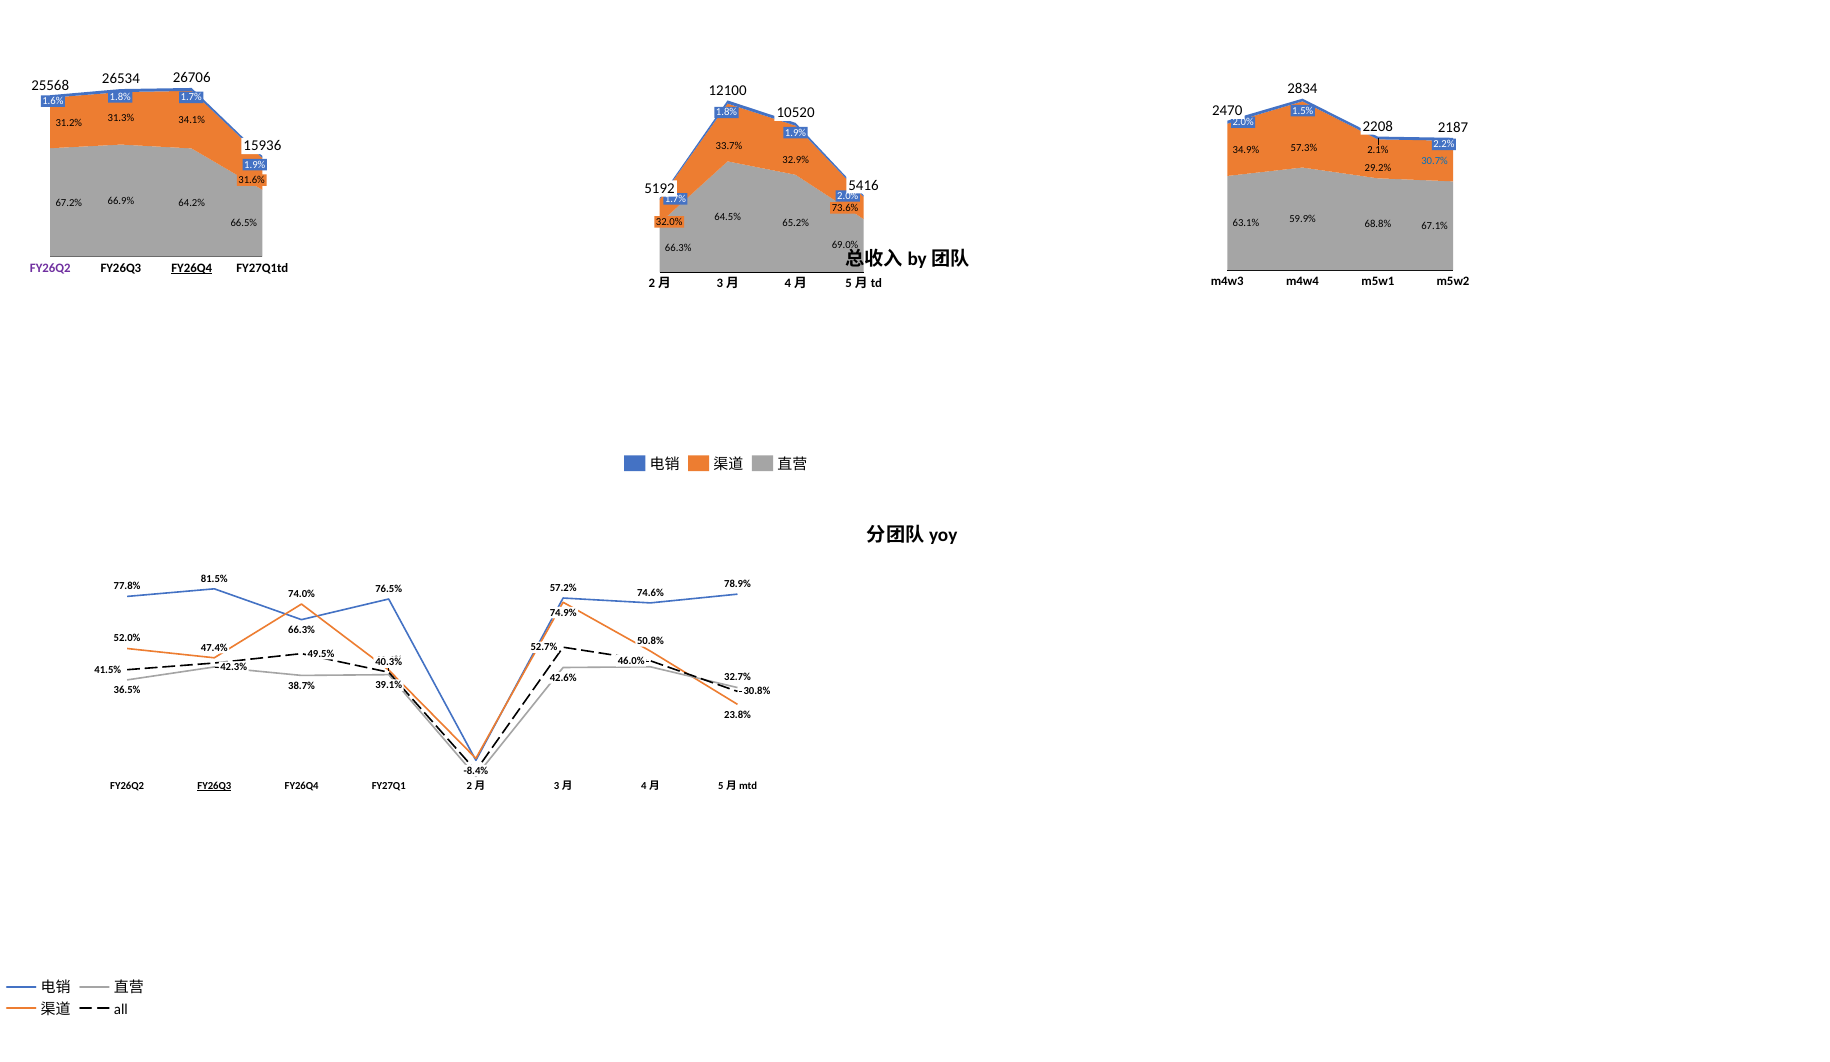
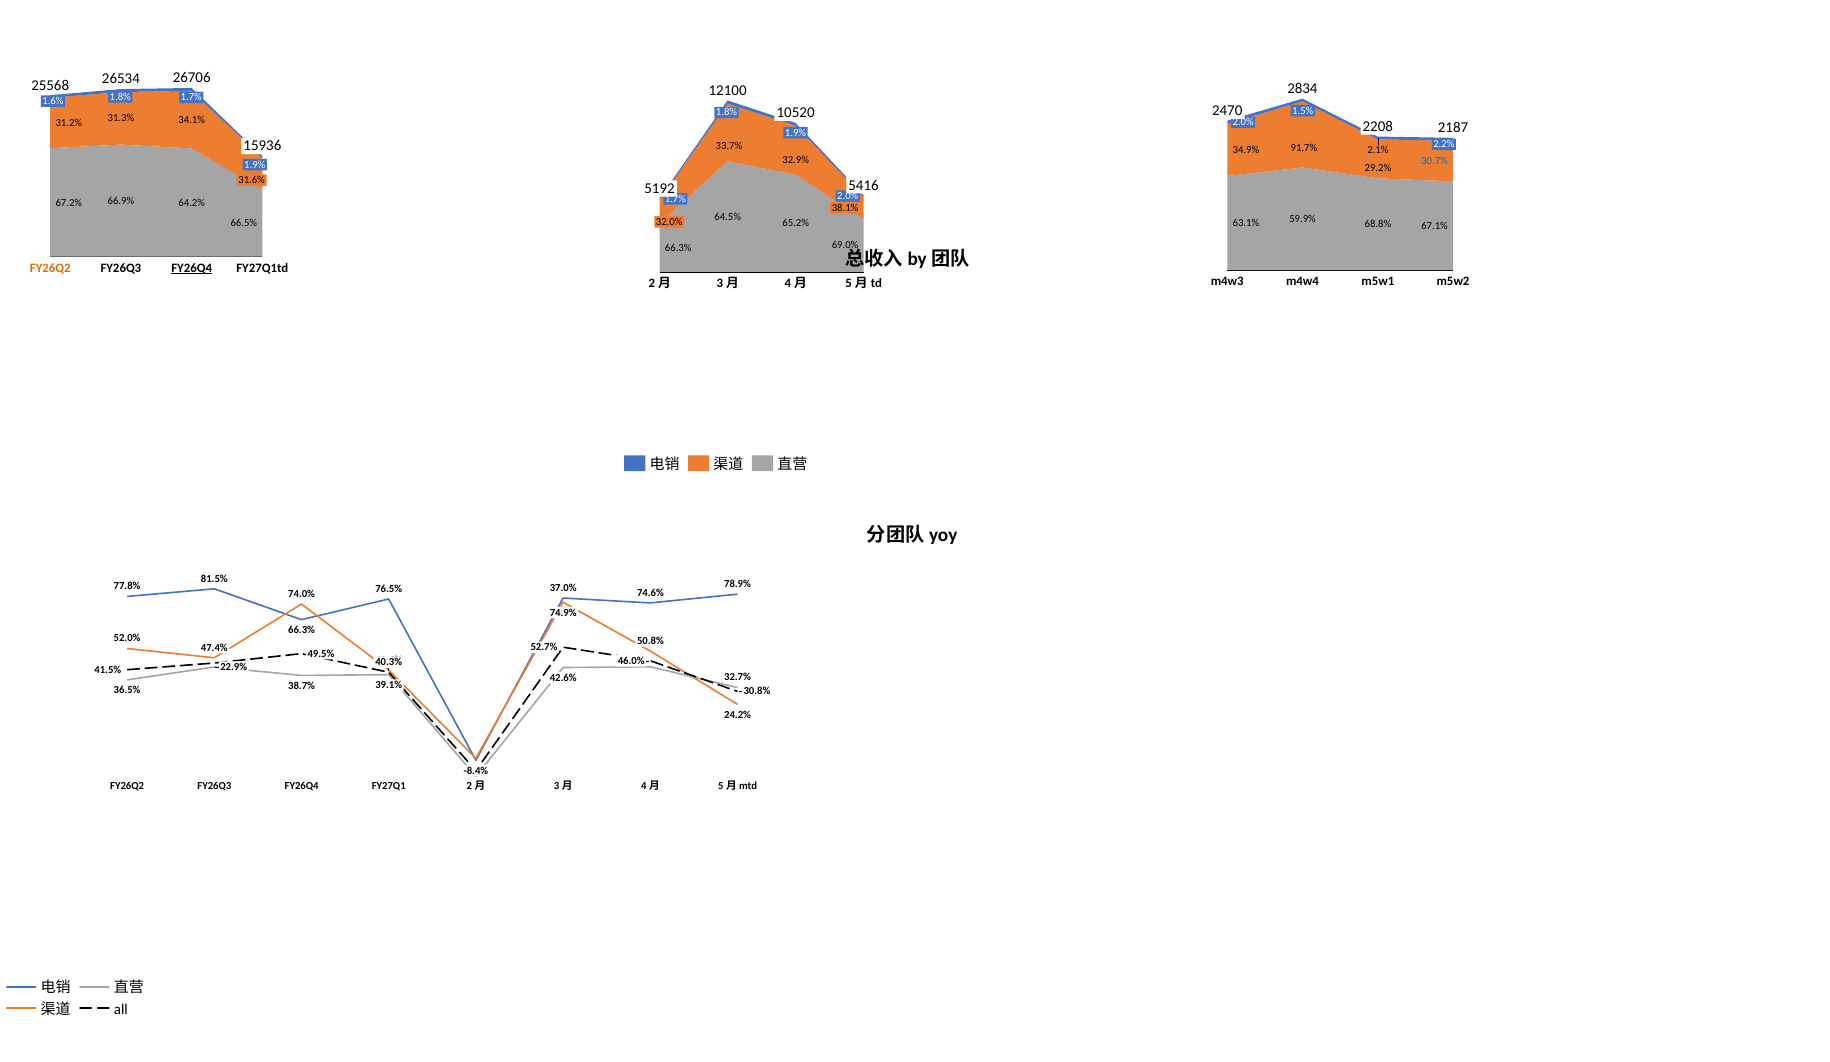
57.3%: 57.3% -> 91.7%
73.6%: 73.6% -> 38.1%
FY26Q2 at (50, 268) colour: purple -> orange
57.2%: 57.2% -> 37.0%
42.3%: 42.3% -> 22.9%
23.8%: 23.8% -> 24.2%
FY26Q3 at (214, 786) underline: present -> none
